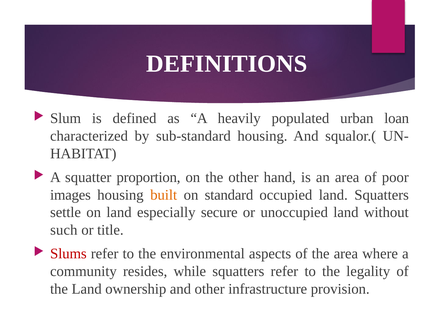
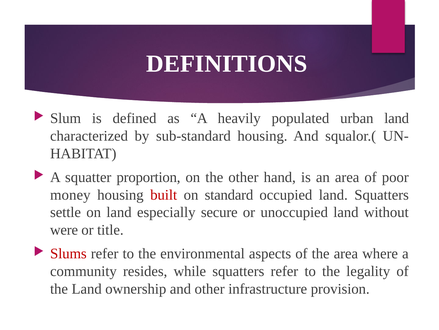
urban loan: loan -> land
images: images -> money
built colour: orange -> red
such: such -> were
